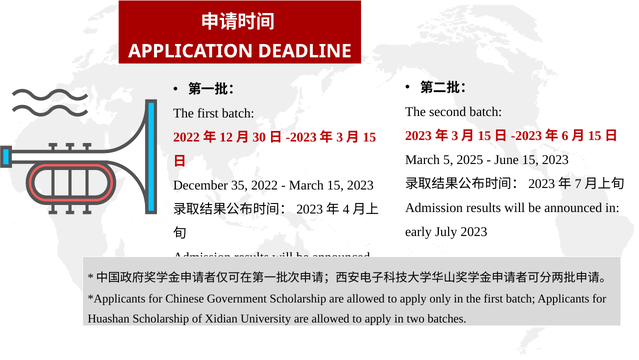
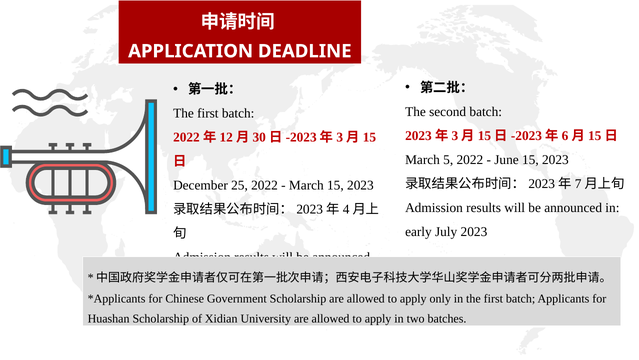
5 2025: 2025 -> 2022
35: 35 -> 25
